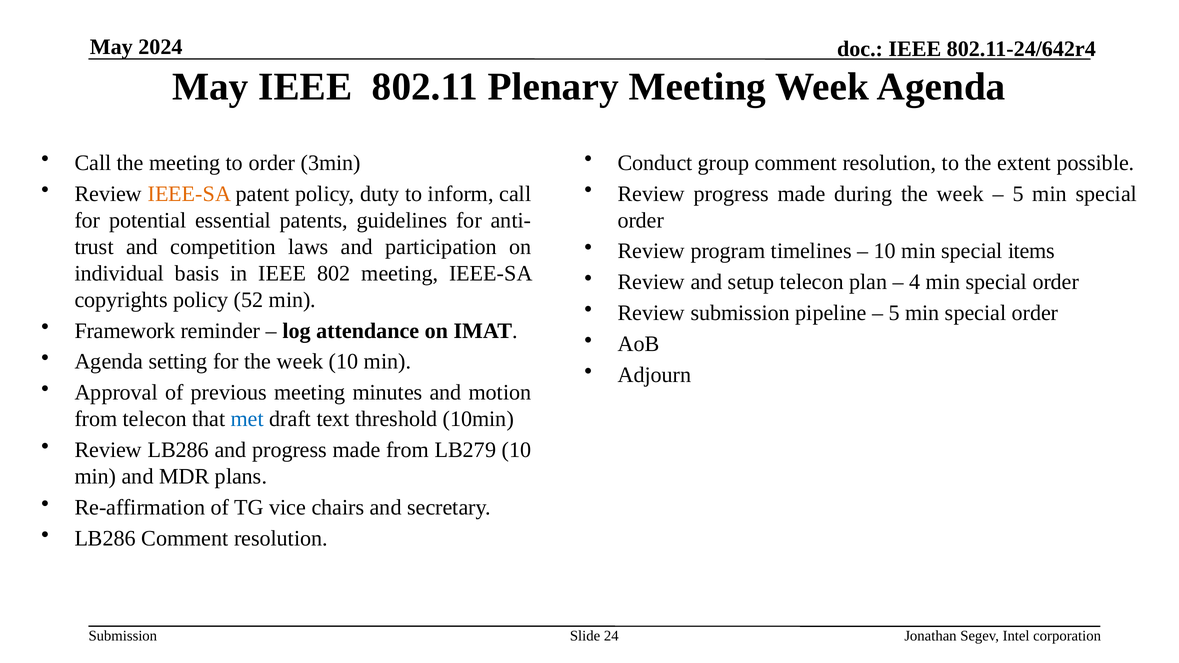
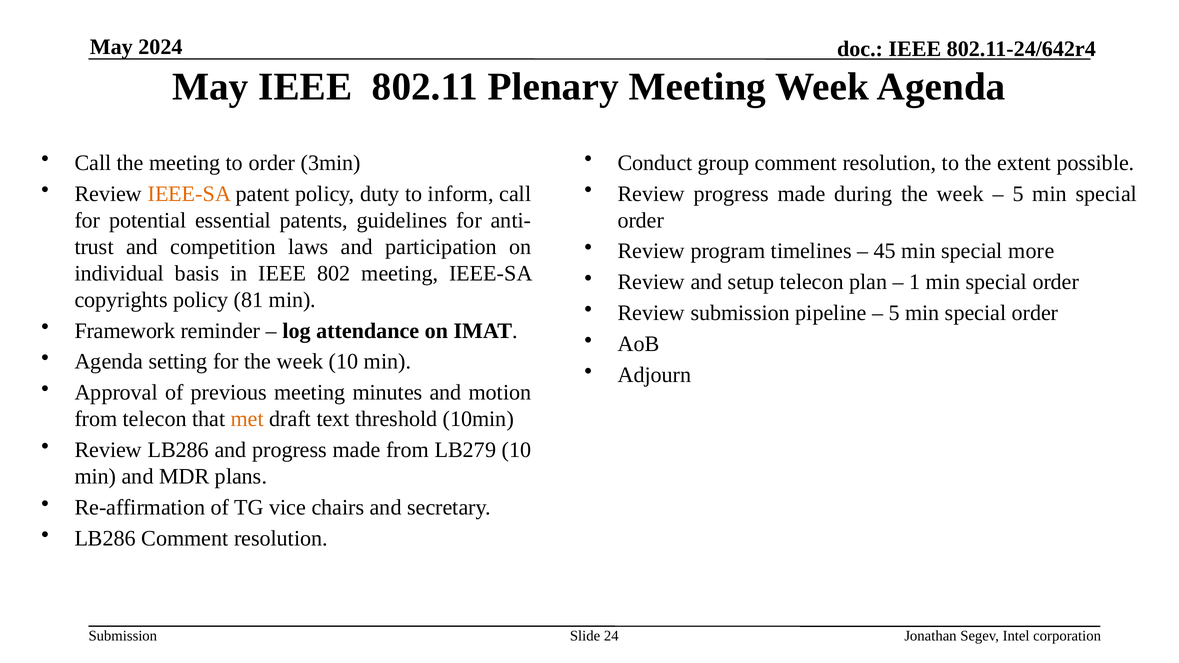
10 at (885, 251): 10 -> 45
items: items -> more
4: 4 -> 1
52: 52 -> 81
met colour: blue -> orange
